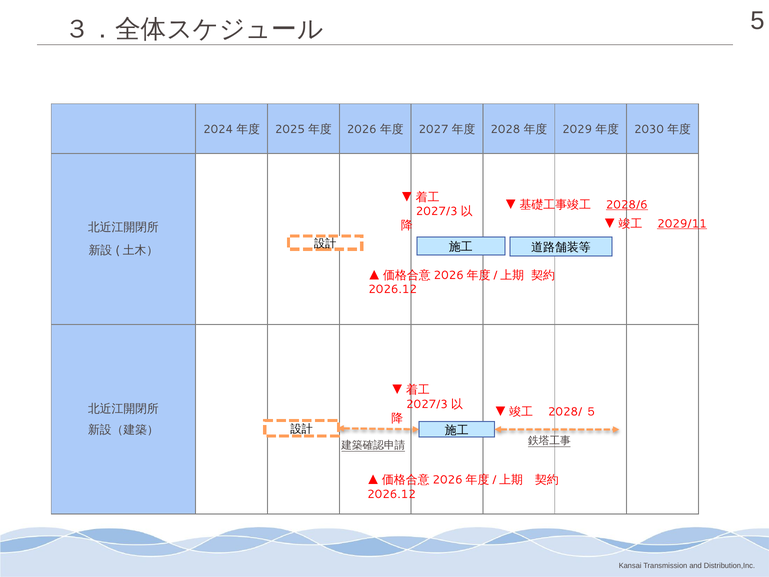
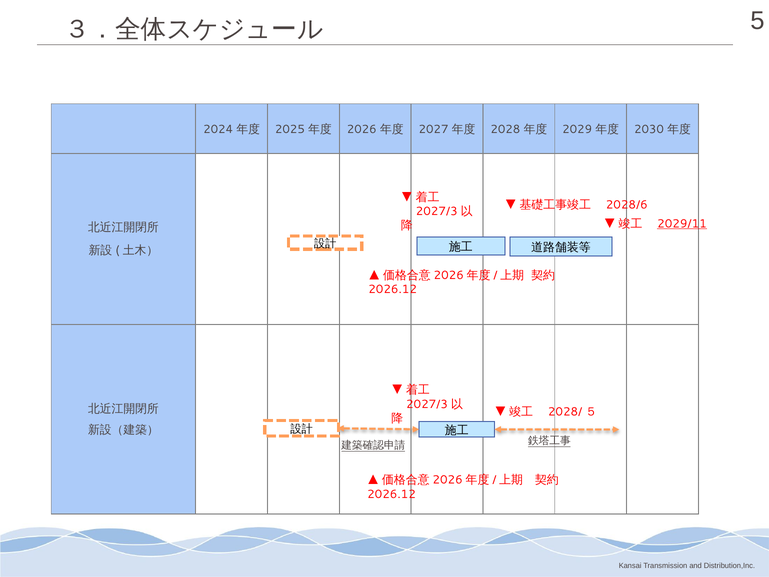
2028/6 underline: present -> none
